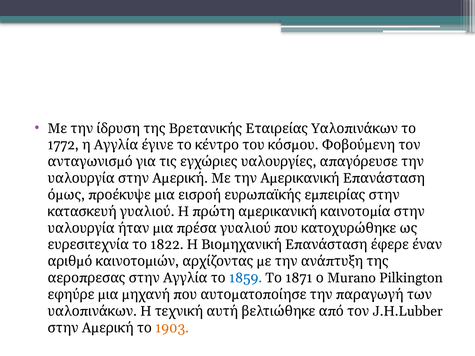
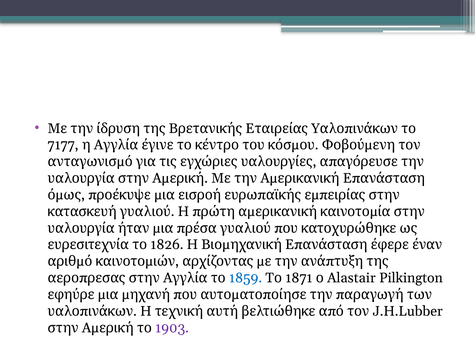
1772: 1772 -> 7177
1822: 1822 -> 1826
Murano: Murano -> Alastair
1903 colour: orange -> purple
